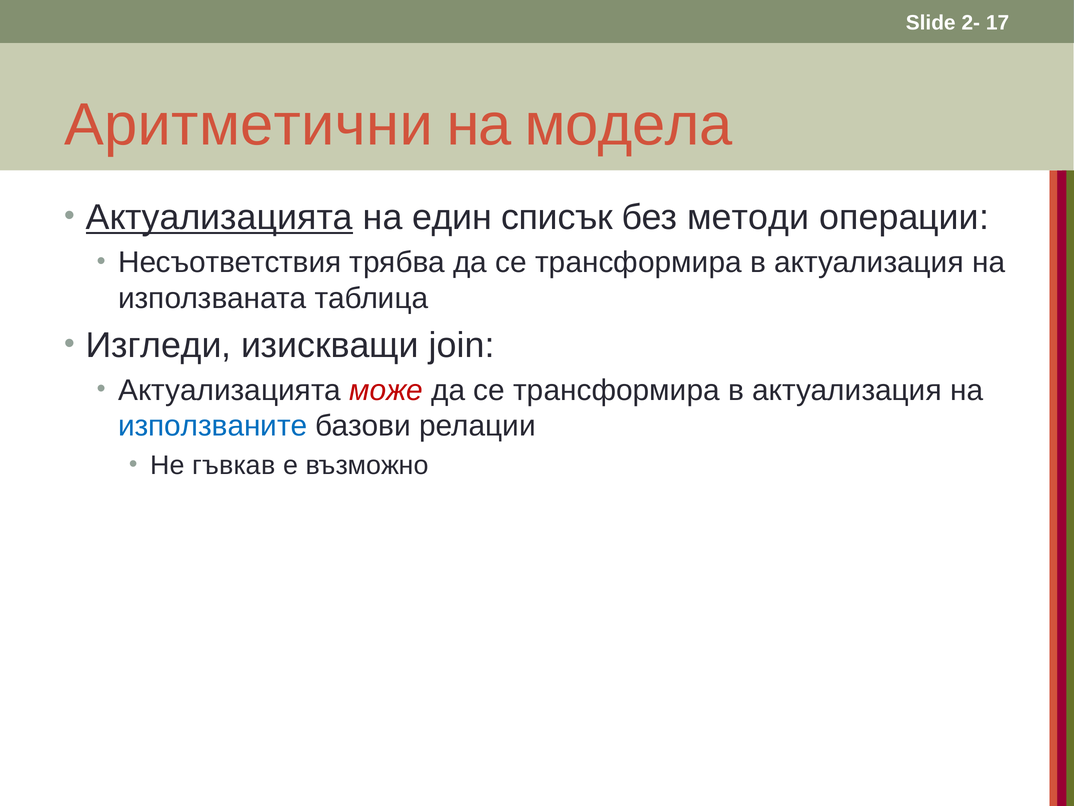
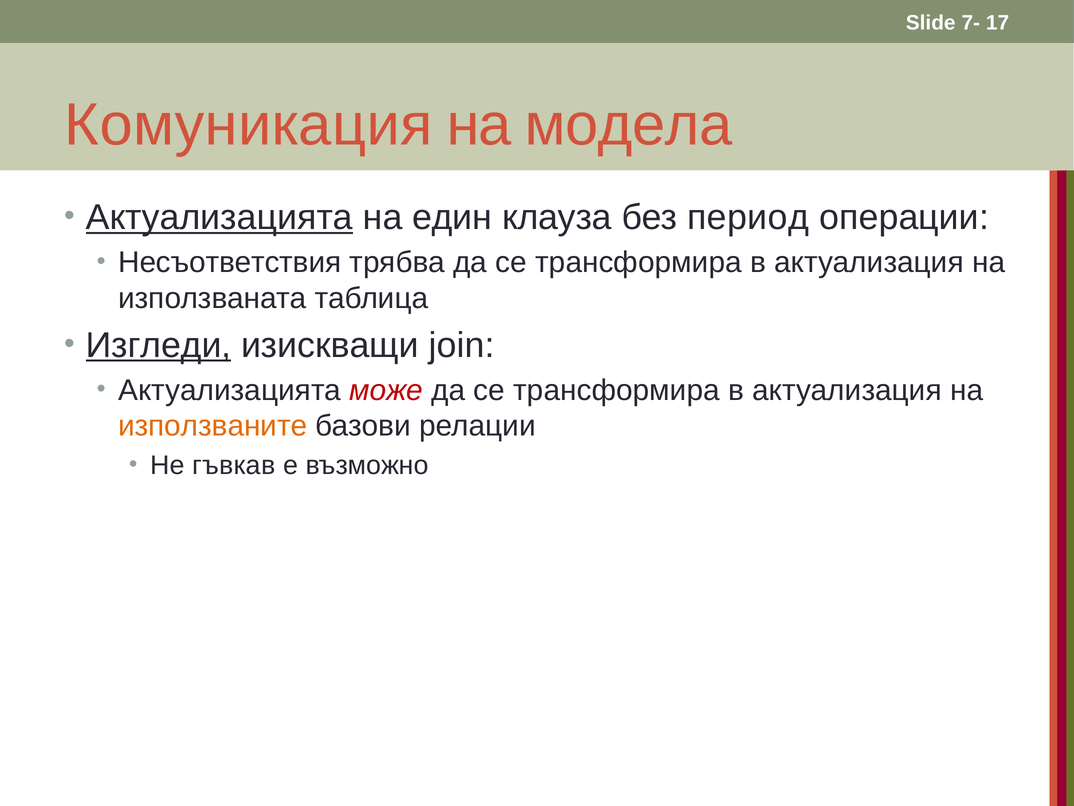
2-: 2- -> 7-
Аритметични: Аритметични -> Комуникация
списък: списък -> клауза
методи: методи -> период
Изгледи underline: none -> present
използваните colour: blue -> orange
